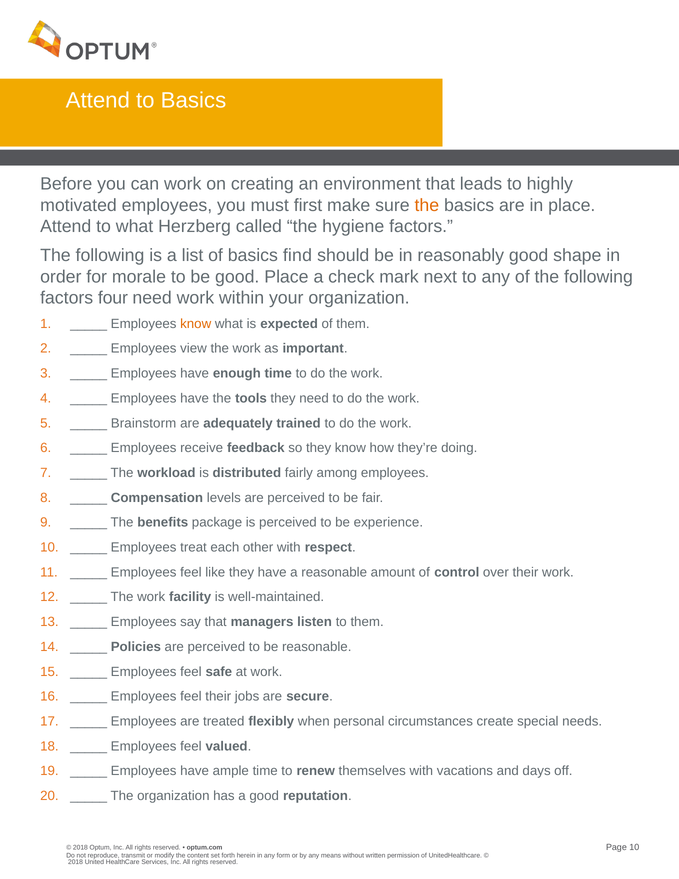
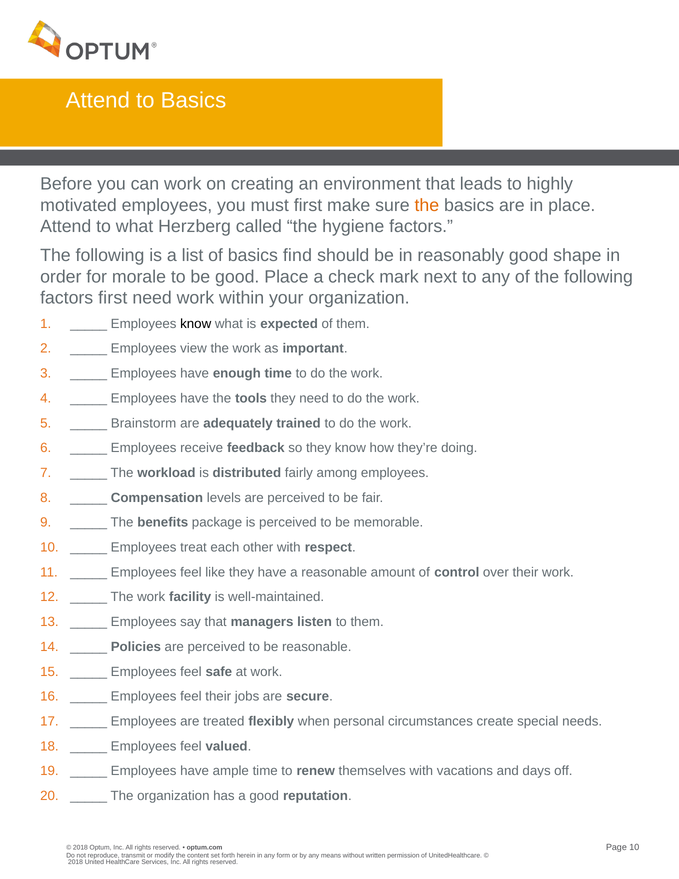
factors four: four -> first
know at (196, 324) colour: orange -> black
experience: experience -> memorable
